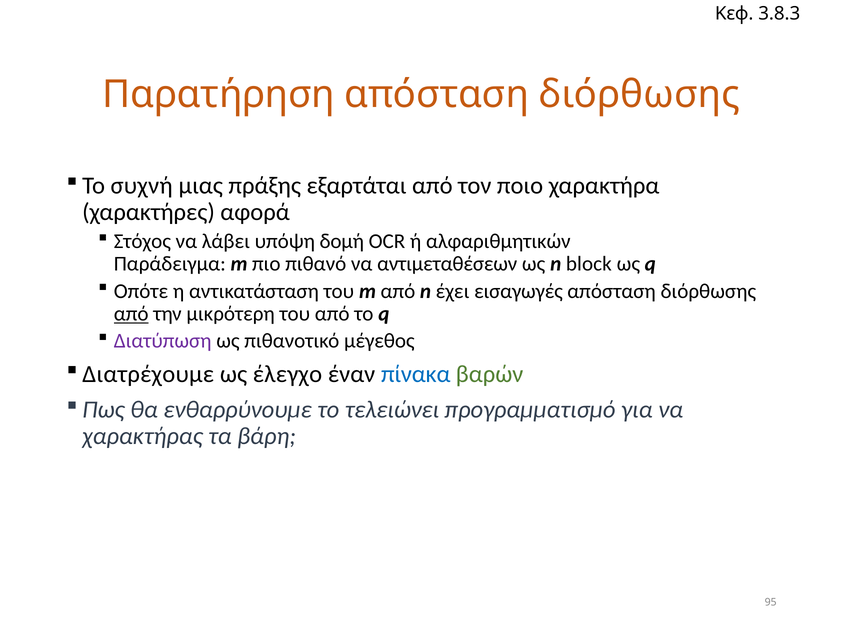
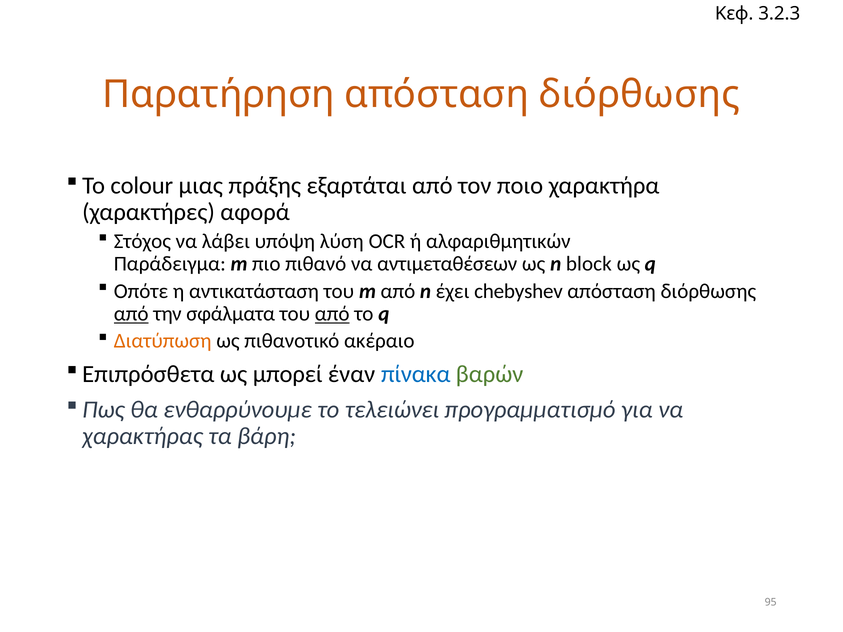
3.8.3: 3.8.3 -> 3.2.3
συχνή: συχνή -> colour
δομή: δομή -> λύση
εισαγωγές: εισαγωγές -> chebyshev
μικρότερη: μικρότερη -> σφάλματα
από at (332, 314) underline: none -> present
Διατύπωση colour: purple -> orange
μέγεθος: μέγεθος -> ακέραιο
Διατρέχουμε: Διατρέχουμε -> Επιπρόσθετα
έλεγχο: έλεγχο -> μπορεί
